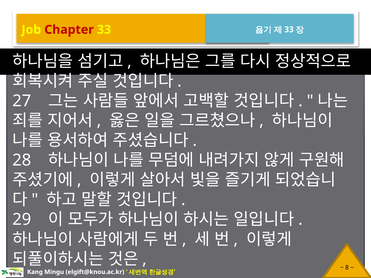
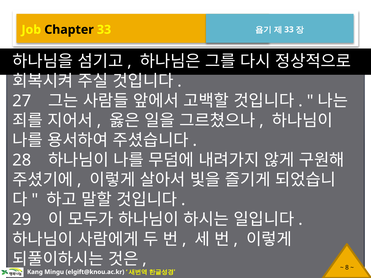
Chapter colour: red -> black
